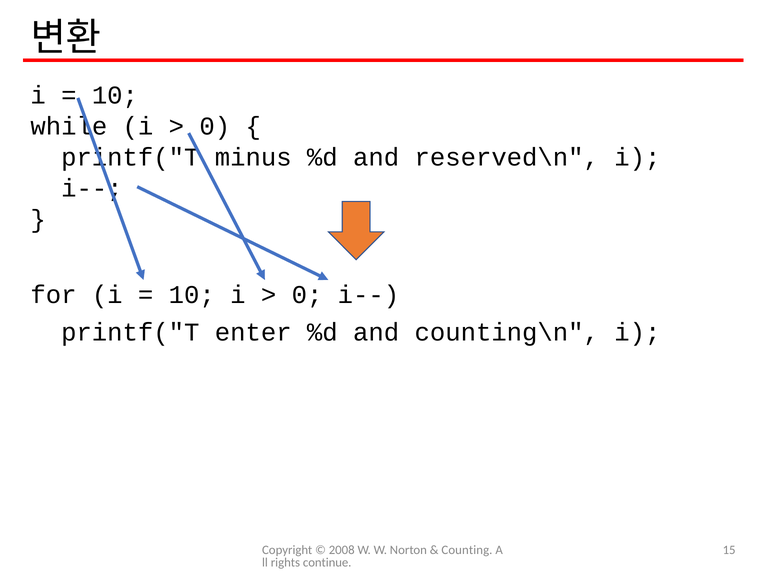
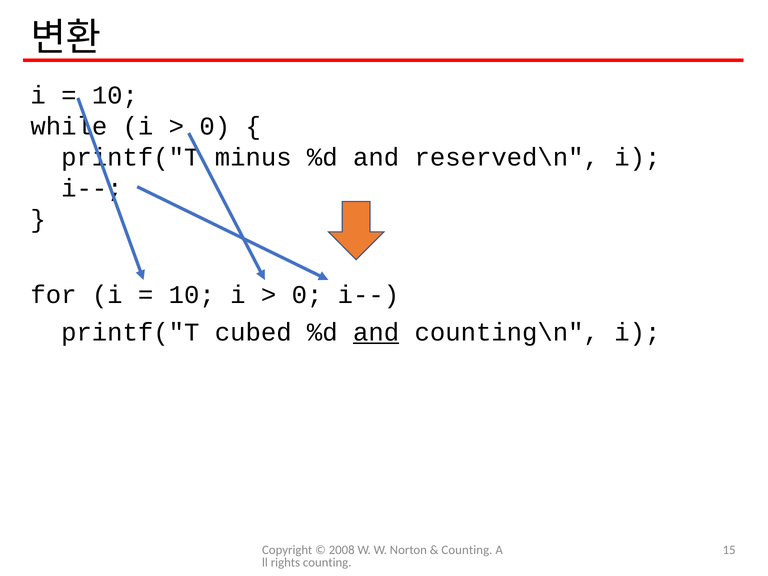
enter: enter -> cubed
and at (376, 332) underline: none -> present
rights continue: continue -> counting
